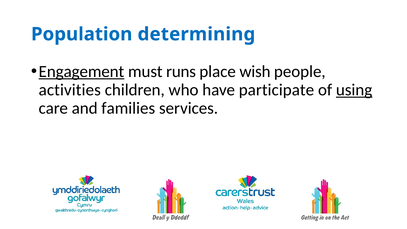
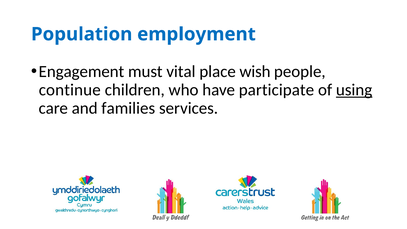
determining: determining -> employment
Engagement underline: present -> none
runs: runs -> vital
activities: activities -> continue
